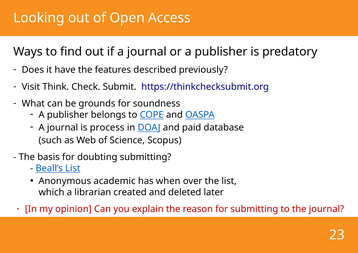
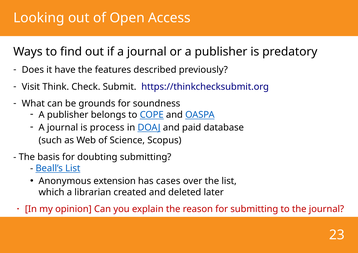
academic: academic -> extension
when: when -> cases
